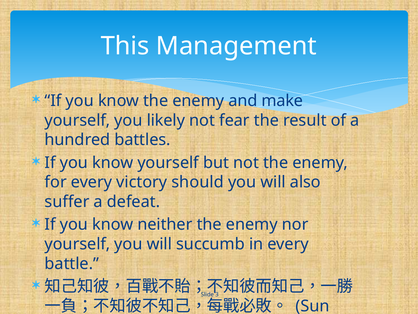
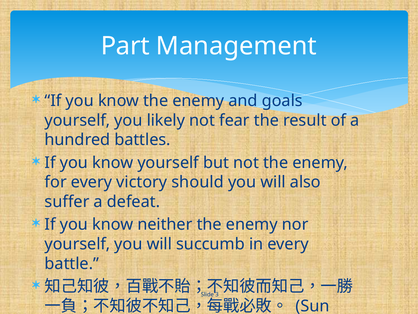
This: This -> Part
make: make -> goals
